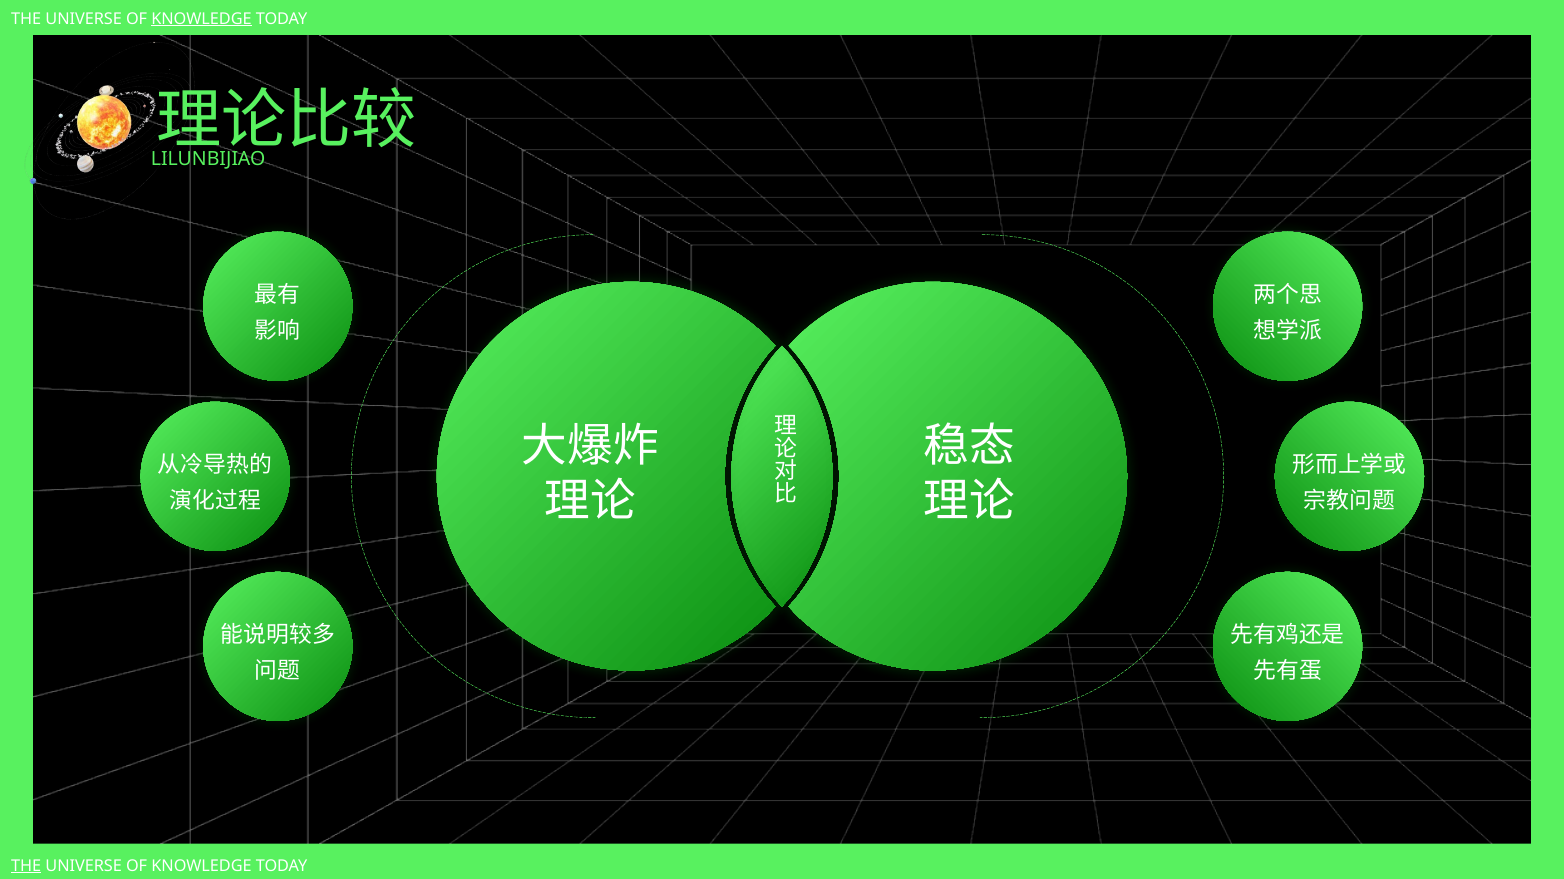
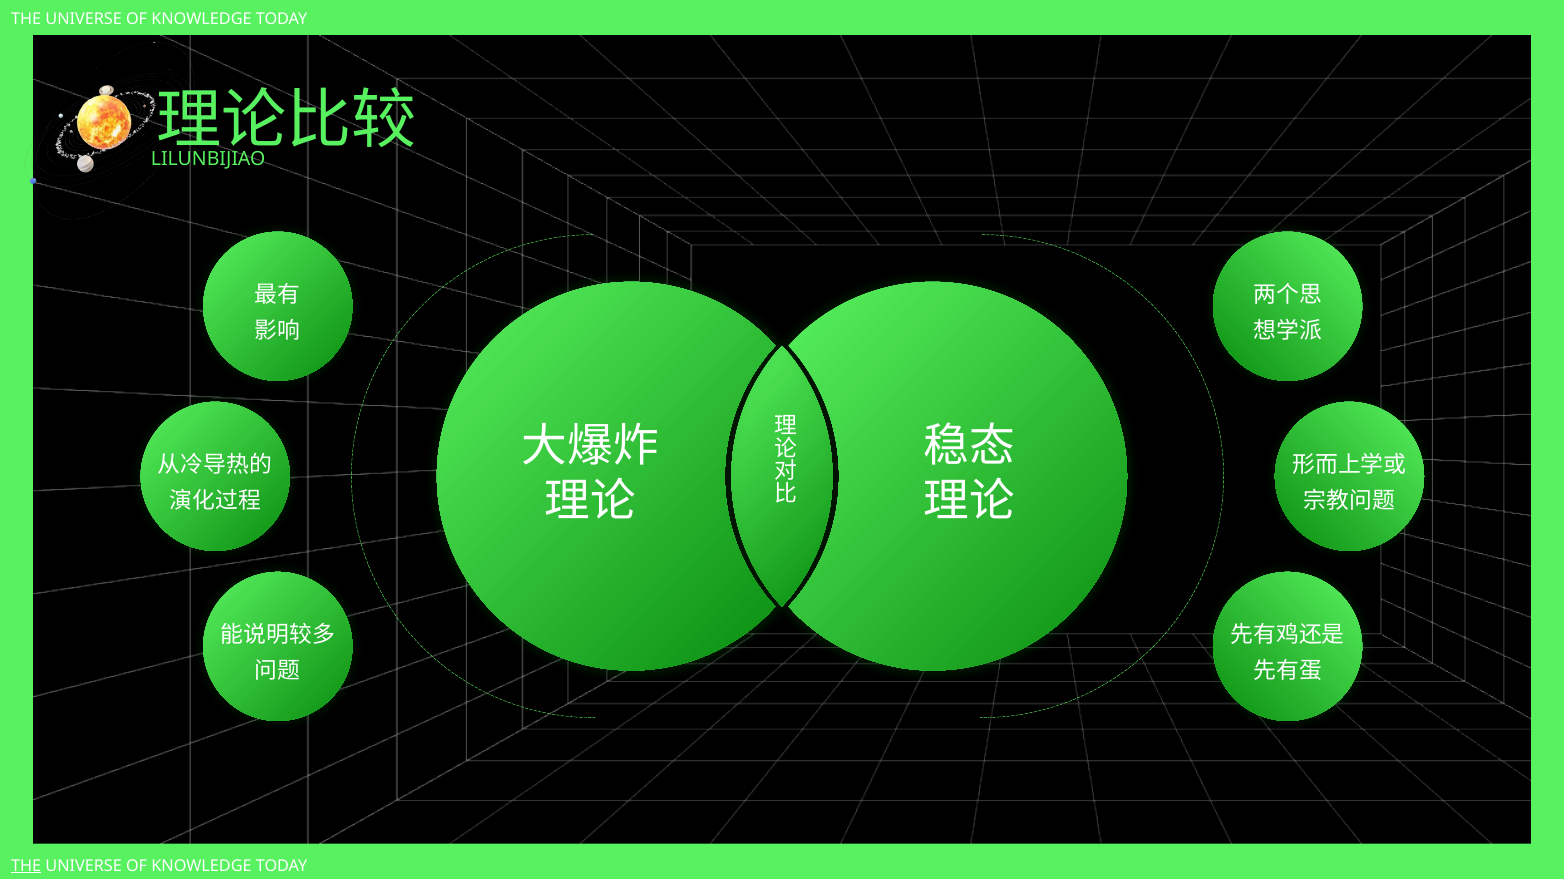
KNOWLEDGE at (202, 19) underline: present -> none
